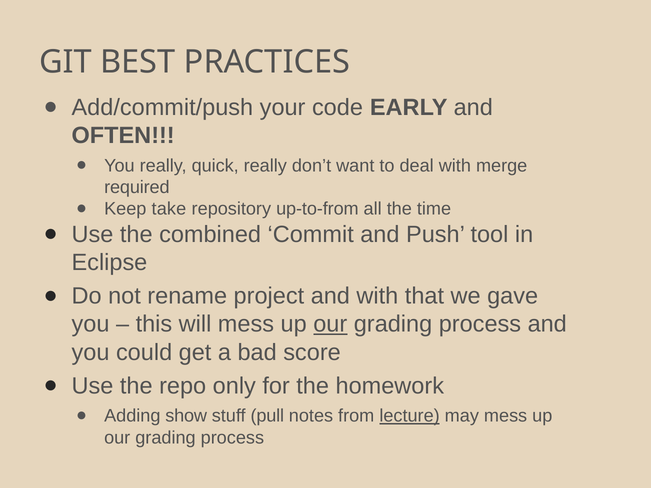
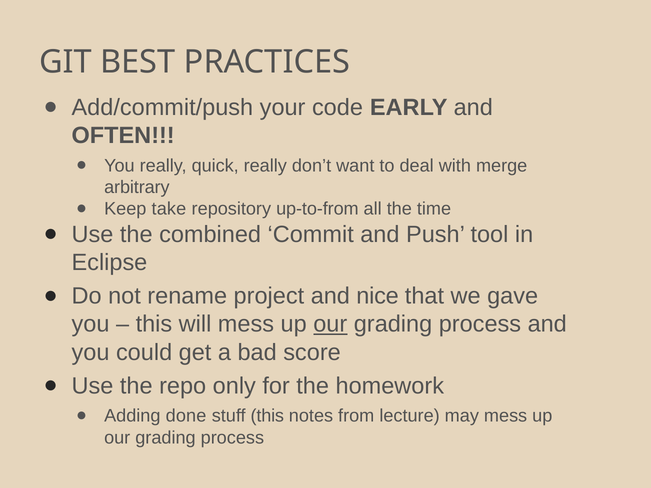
required: required -> arbitrary
and with: with -> nice
show: show -> done
stuff pull: pull -> this
lecture underline: present -> none
